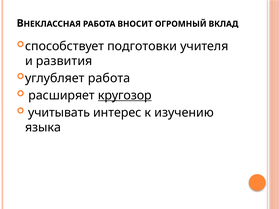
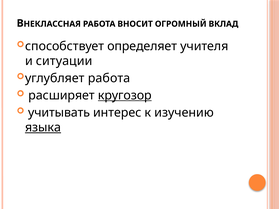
подготовки: подготовки -> определяет
развития: развития -> ситуации
языка underline: none -> present
